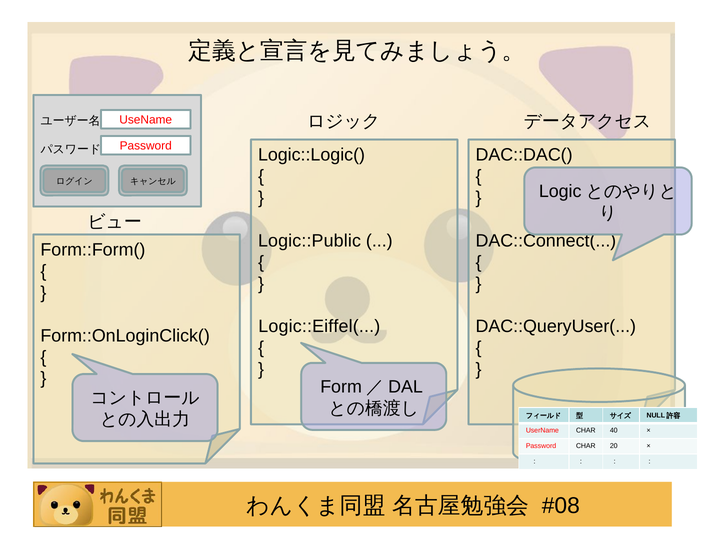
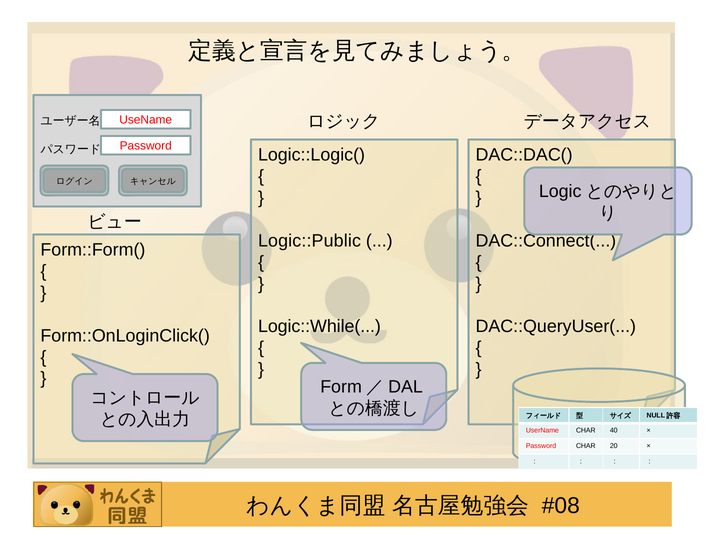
Logic::Eiffel(: Logic::Eiffel( -> Logic::While(
